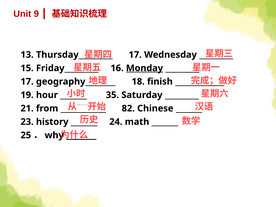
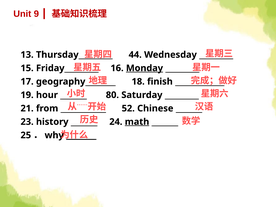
17 at (135, 55): 17 -> 44
35: 35 -> 80
82: 82 -> 52
math underline: none -> present
